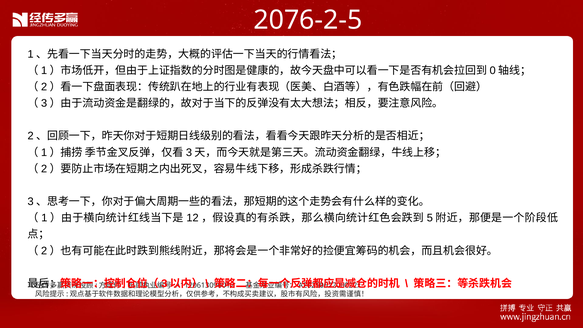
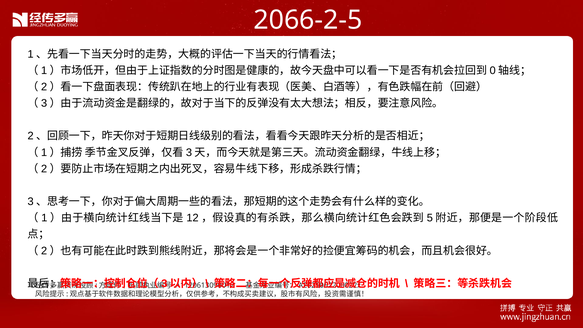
2076-2-5: 2076-2-5 -> 2066-2-5
